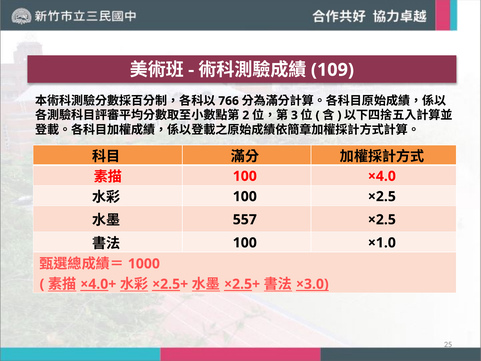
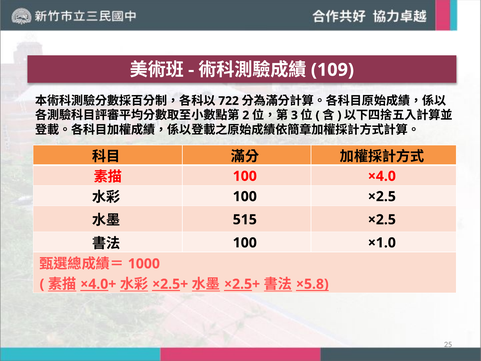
766: 766 -> 722
557: 557 -> 515
×3.0: ×3.0 -> ×5.8
